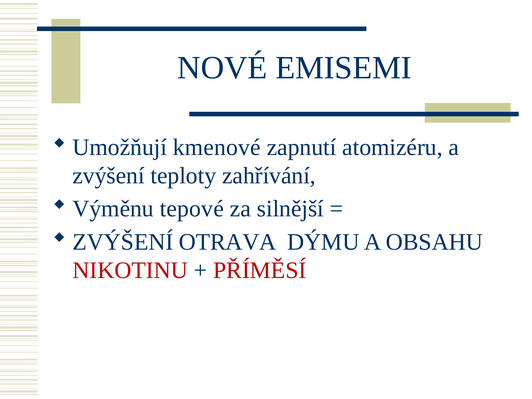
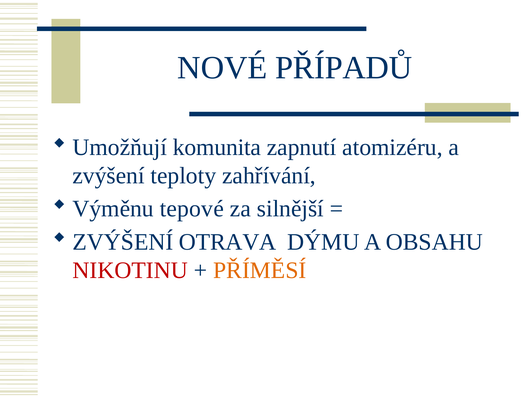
EMISEMI: EMISEMI -> PŘÍPADŮ
kmenové: kmenové -> komunita
PŘÍMĚSÍ colour: red -> orange
